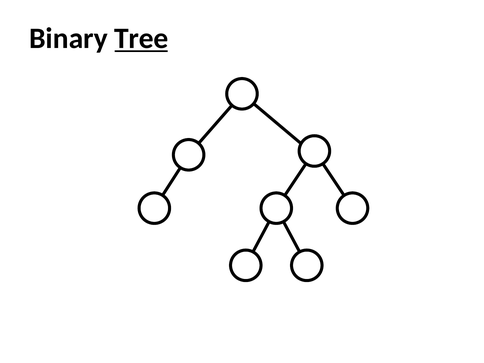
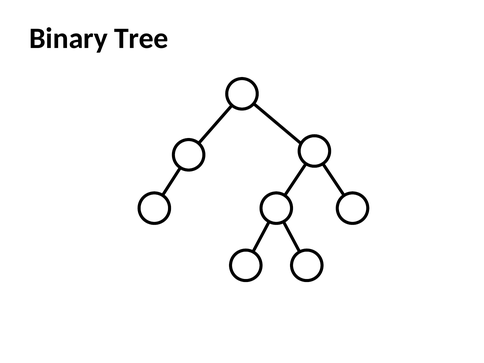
Tree underline: present -> none
